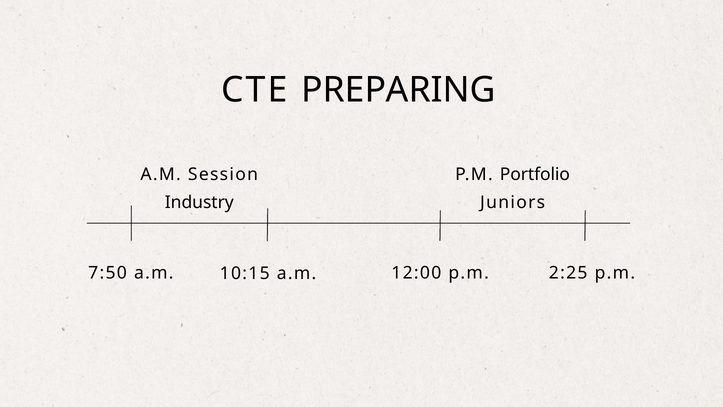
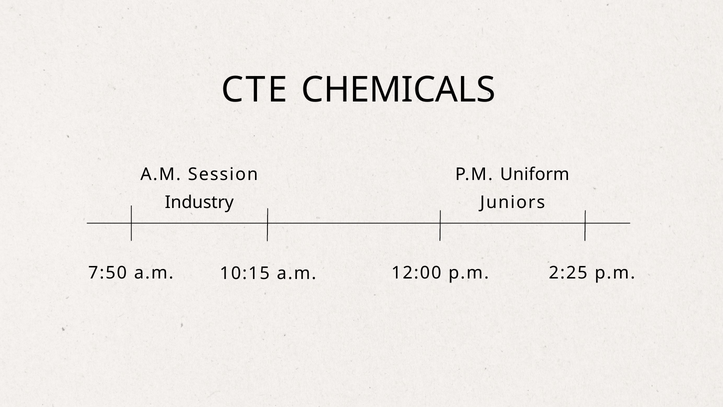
PREPARING: PREPARING -> CHEMICALS
Portfolio: Portfolio -> Uniform
